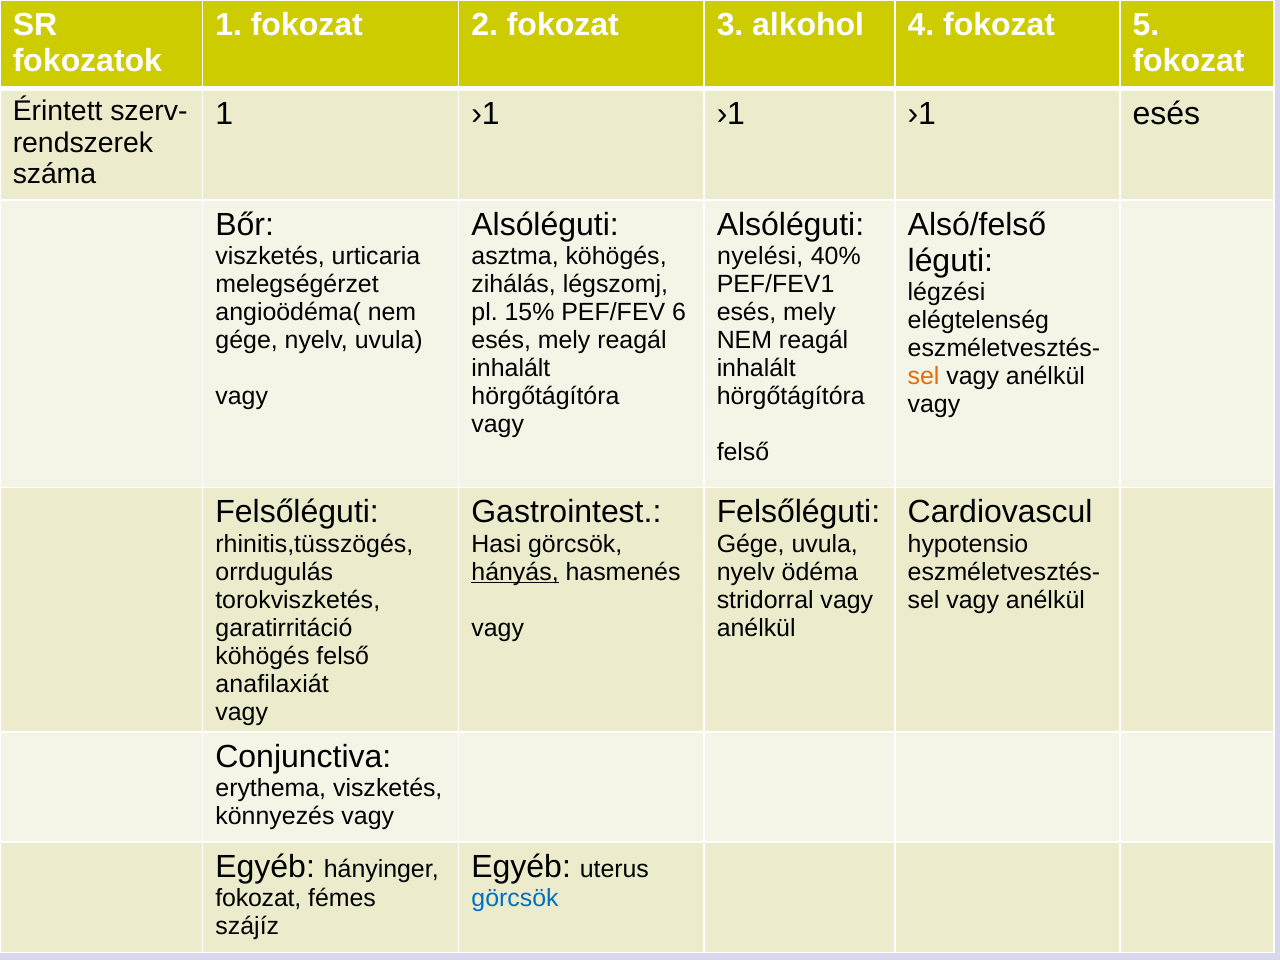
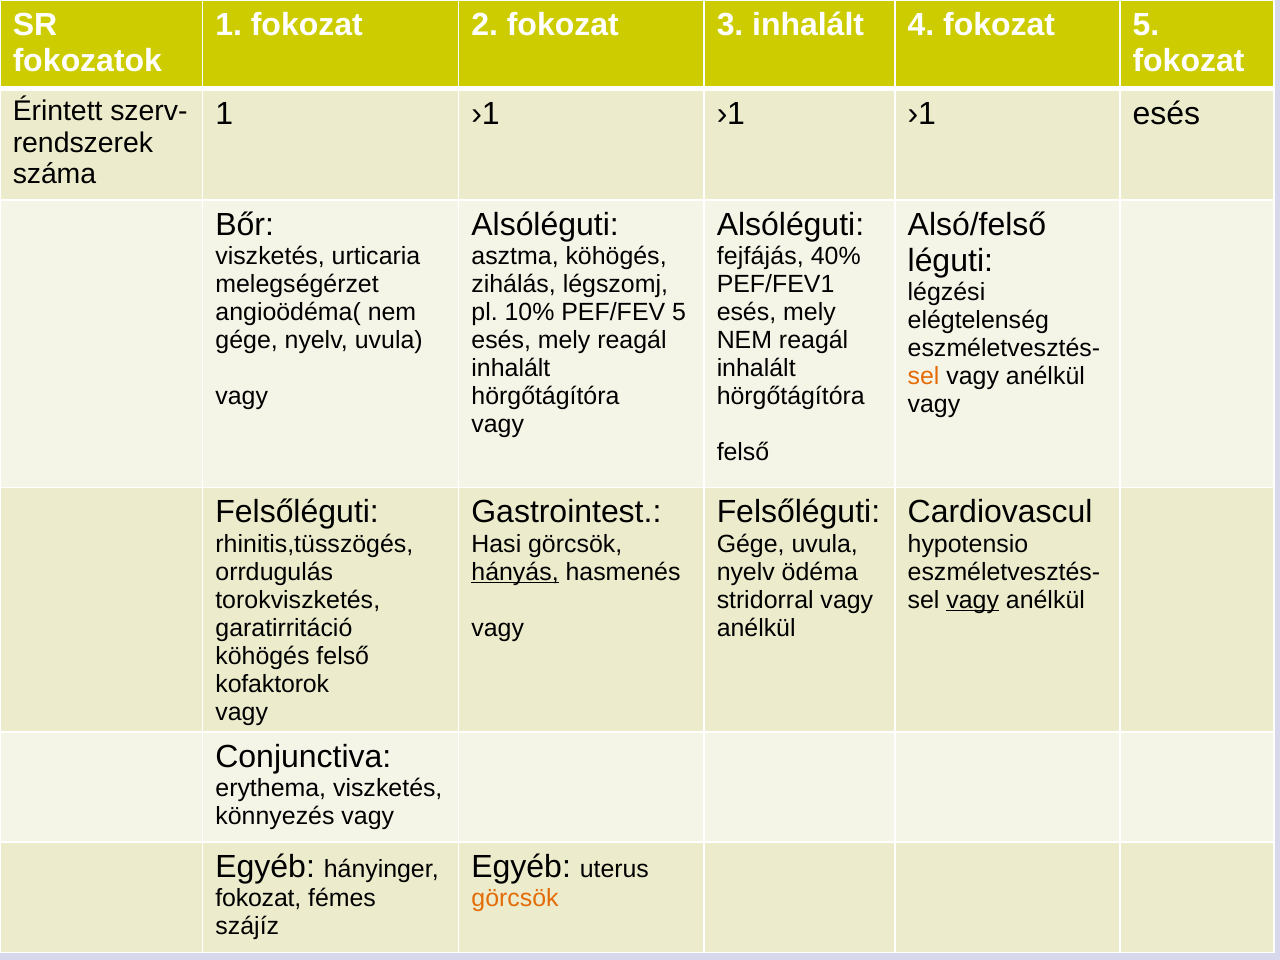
3 alkohol: alkohol -> inhalált
nyelési: nyelési -> fejfájás
15%: 15% -> 10%
PEF/FEV 6: 6 -> 5
vagy at (973, 600) underline: none -> present
anafilaxiát: anafilaxiát -> kofaktorok
görcsök at (515, 898) colour: blue -> orange
